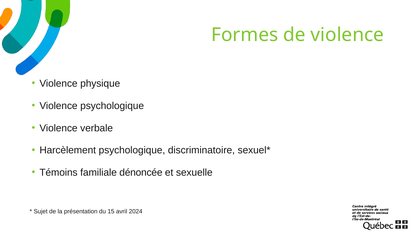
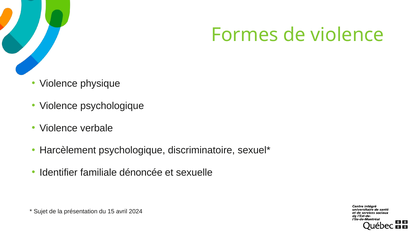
Témoins: Témoins -> Identifier
